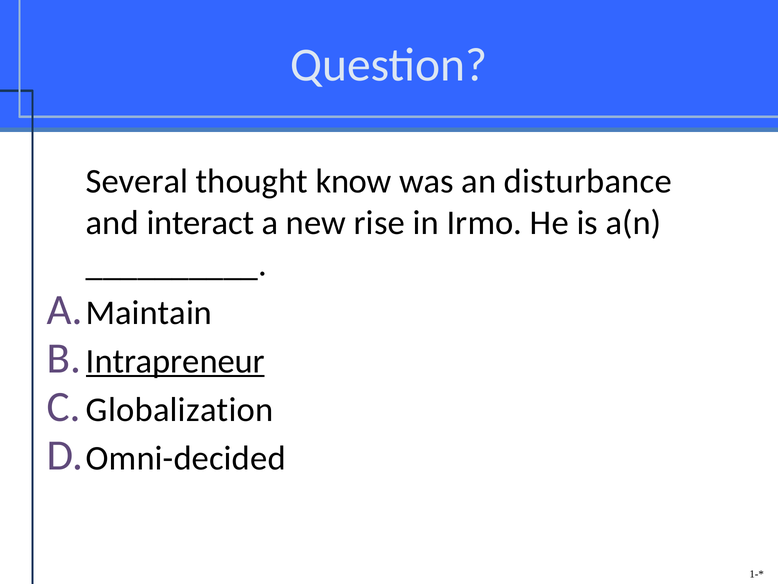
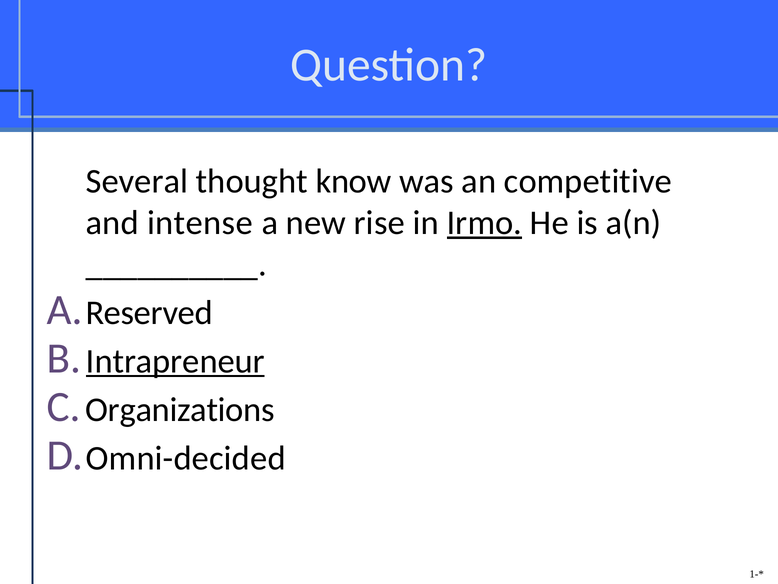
disturbance: disturbance -> competitive
interact: interact -> intense
Irmo underline: none -> present
Maintain: Maintain -> Reserved
Globalization: Globalization -> Organizations
